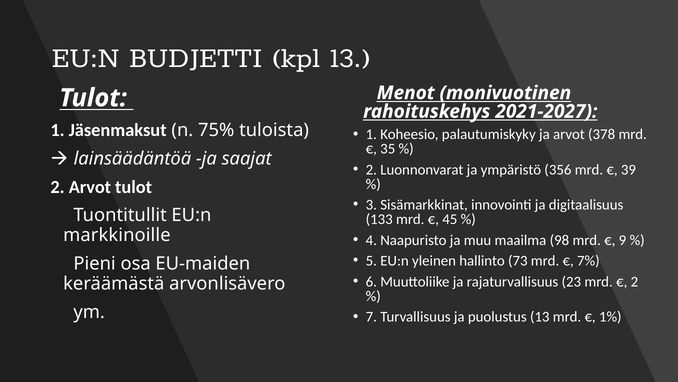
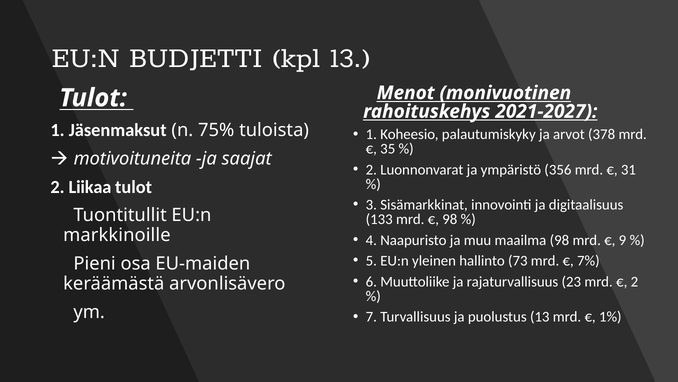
lainsäädäntöä: lainsäädäntöä -> motivoituneita
39: 39 -> 31
Arvot at (90, 187): Arvot -> Liikaa
45 at (450, 219): 45 -> 98
